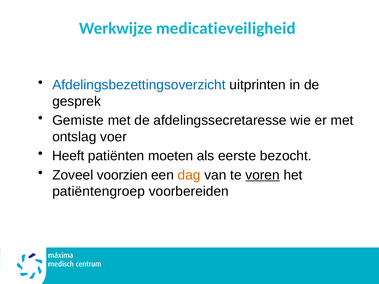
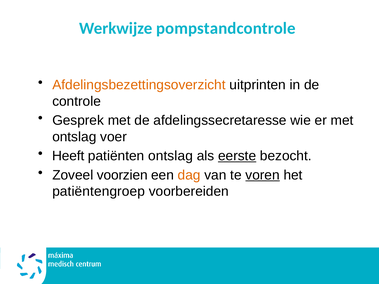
medicatieveiligheid: medicatieveiligheid -> pompstandcontrole
Afdelingsbezettingsoverzicht colour: blue -> orange
gesprek: gesprek -> controle
Gemiste: Gemiste -> Gesprek
patiënten moeten: moeten -> ontslag
eerste underline: none -> present
